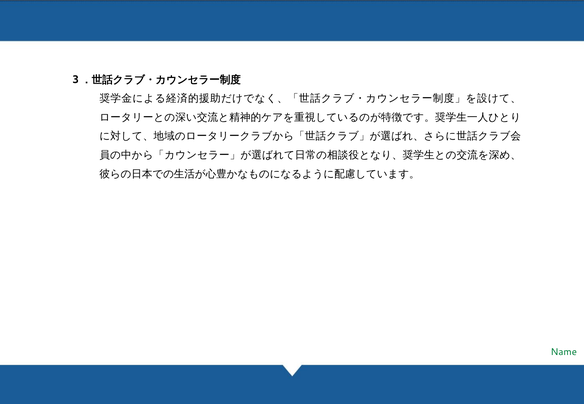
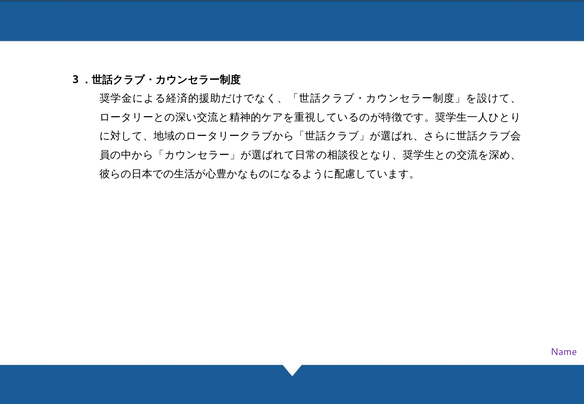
Name colour: green -> purple
